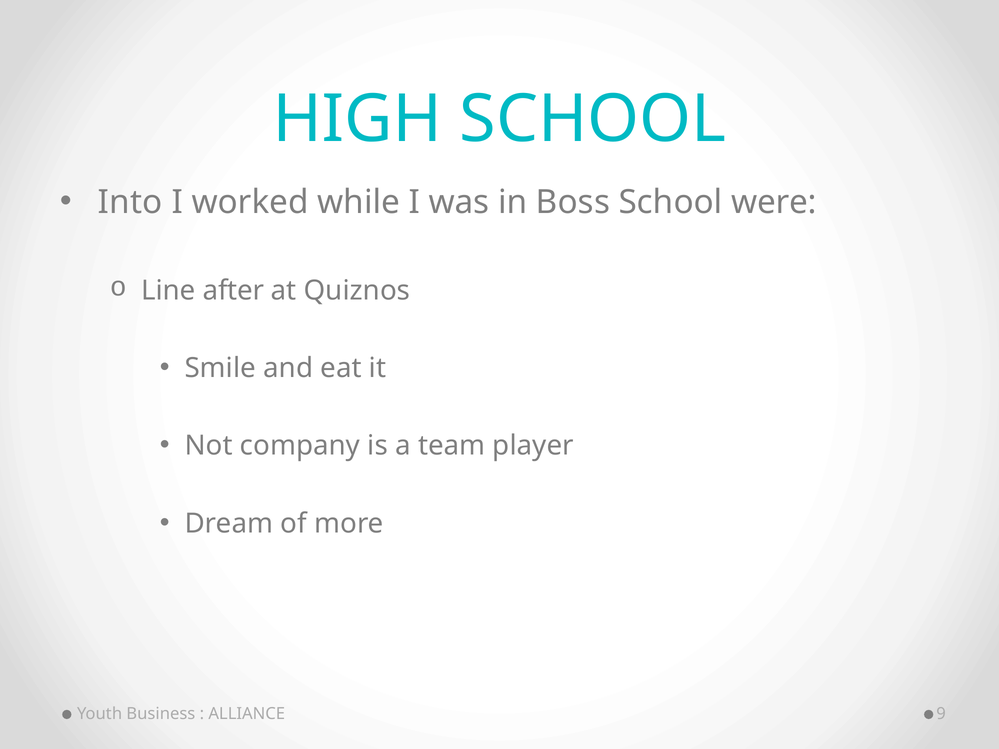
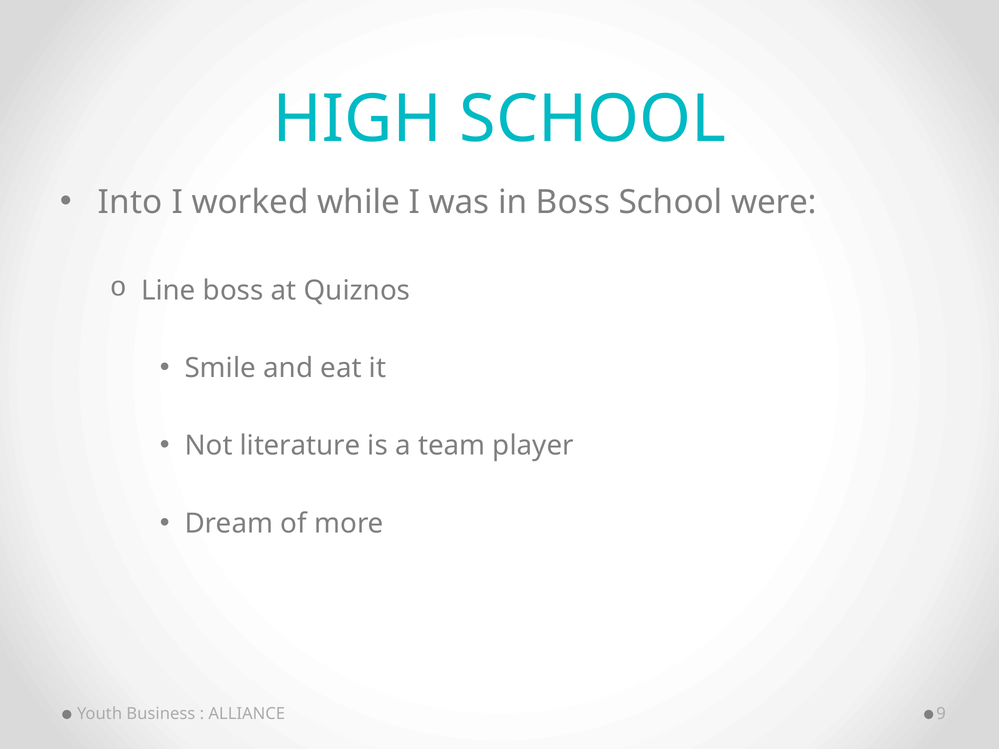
Line after: after -> boss
company: company -> literature
